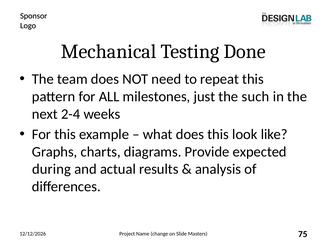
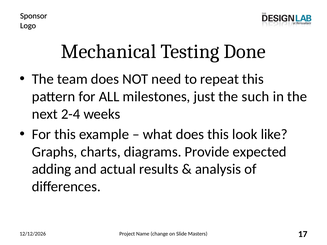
during: during -> adding
75: 75 -> 17
